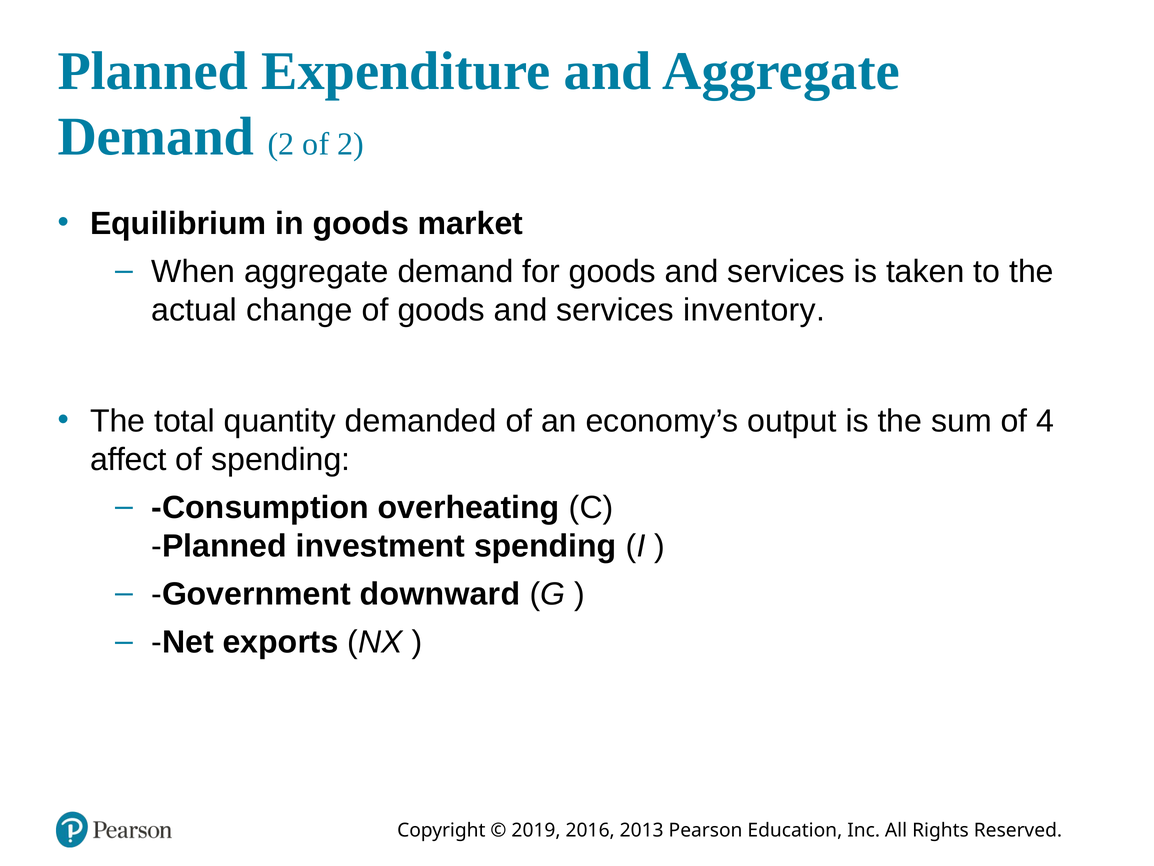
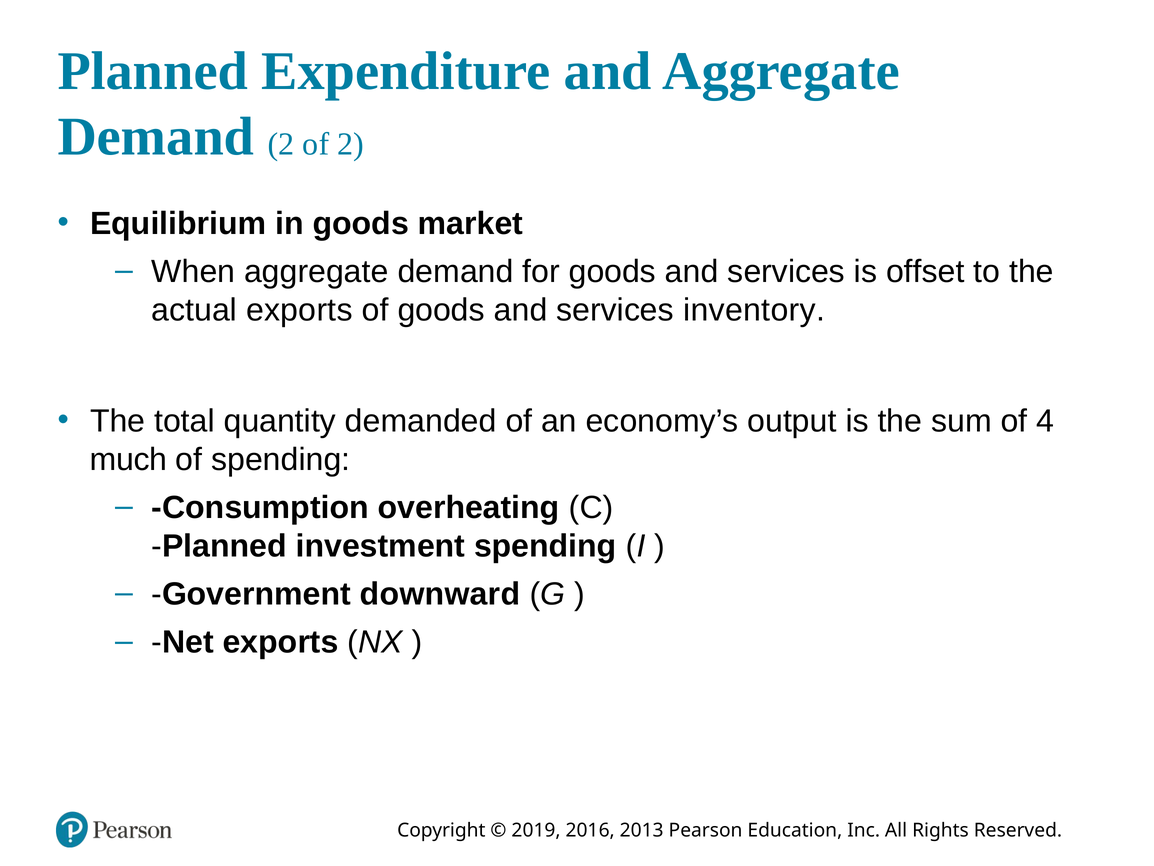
taken: taken -> offset
actual change: change -> exports
affect: affect -> much
